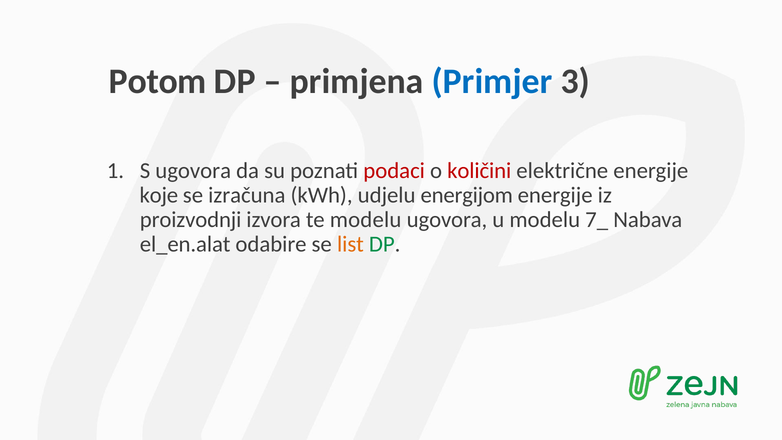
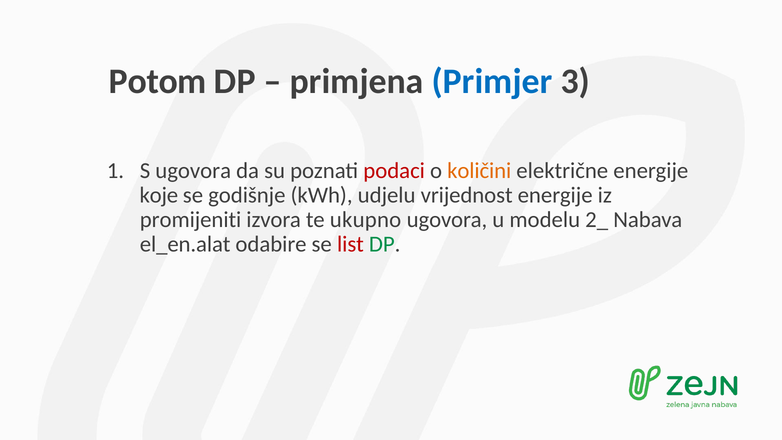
količini colour: red -> orange
izračuna: izračuna -> godišnje
energijom: energijom -> vrijednost
proizvodnji: proizvodnji -> promijeniti
te modelu: modelu -> ukupno
7_: 7_ -> 2_
list colour: orange -> red
